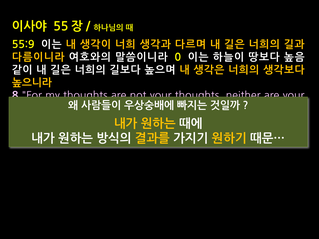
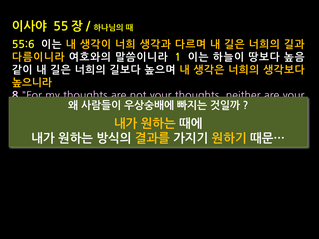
55:9: 55:9 -> 55:6
0: 0 -> 1
